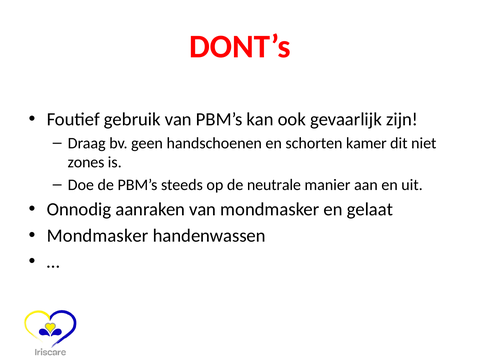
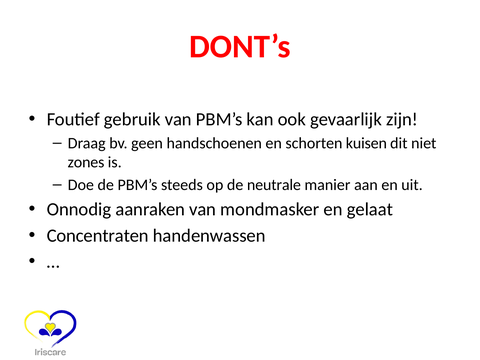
kamer: kamer -> kuisen
Mondmasker at (98, 236): Mondmasker -> Concentraten
